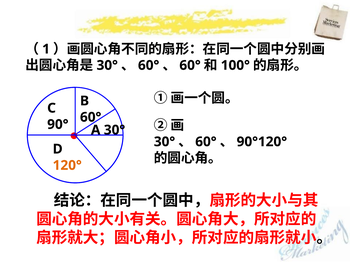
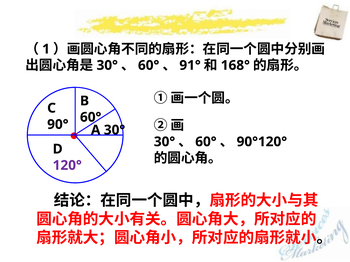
60° at (190, 65): 60° -> 91°
100°: 100° -> 168°
120° colour: orange -> purple
